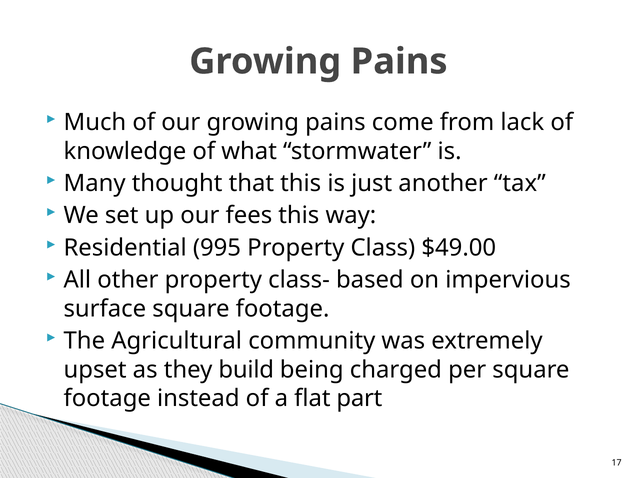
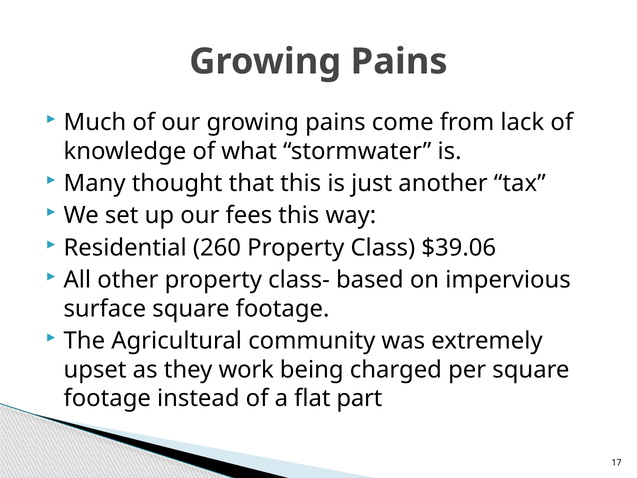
995: 995 -> 260
$49.00: $49.00 -> $39.06
build: build -> work
